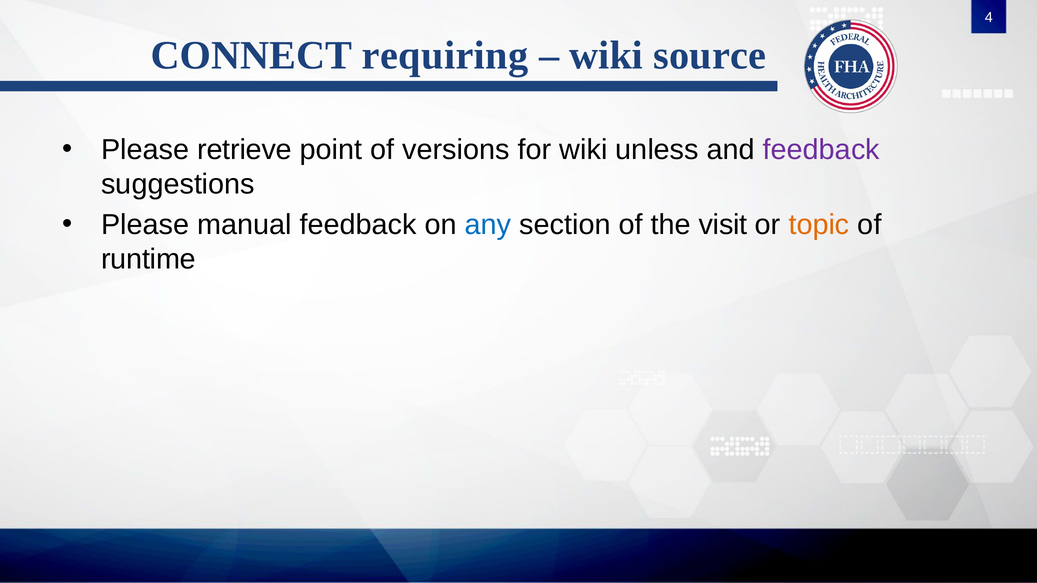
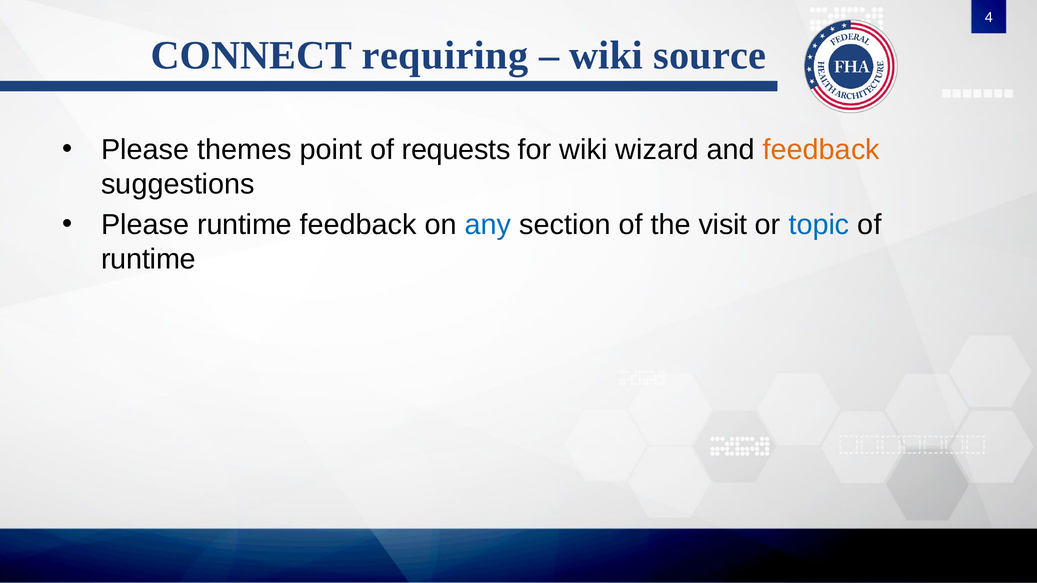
retrieve: retrieve -> themes
versions: versions -> requests
unless: unless -> wizard
feedback at (821, 150) colour: purple -> orange
Please manual: manual -> runtime
topic colour: orange -> blue
